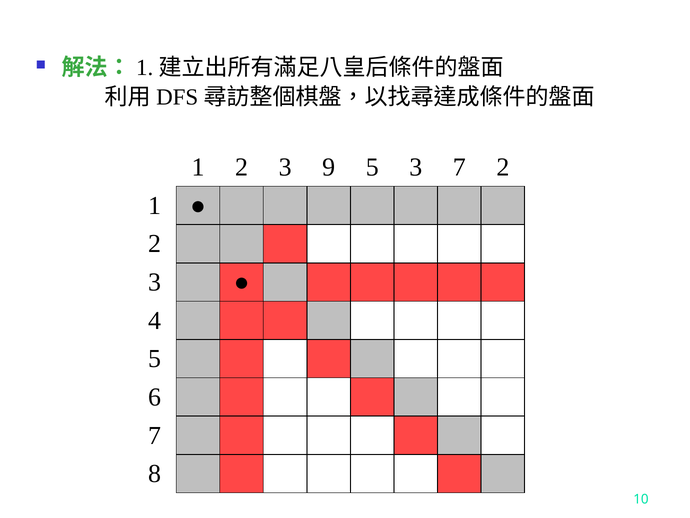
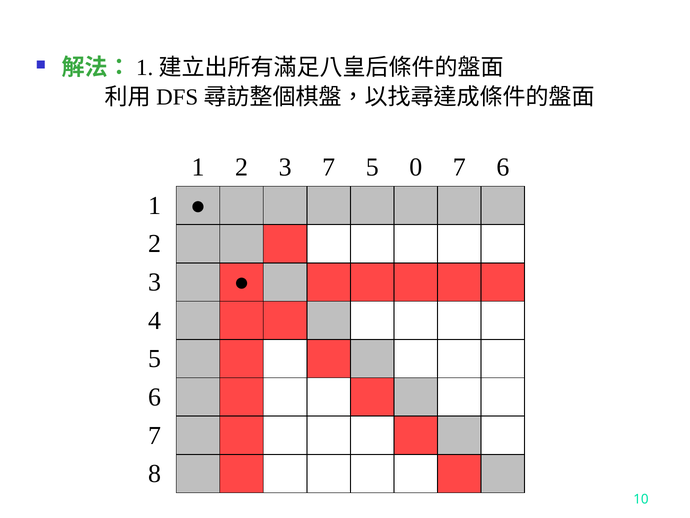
3 9: 9 -> 7
5 3: 3 -> 0
7 2: 2 -> 6
